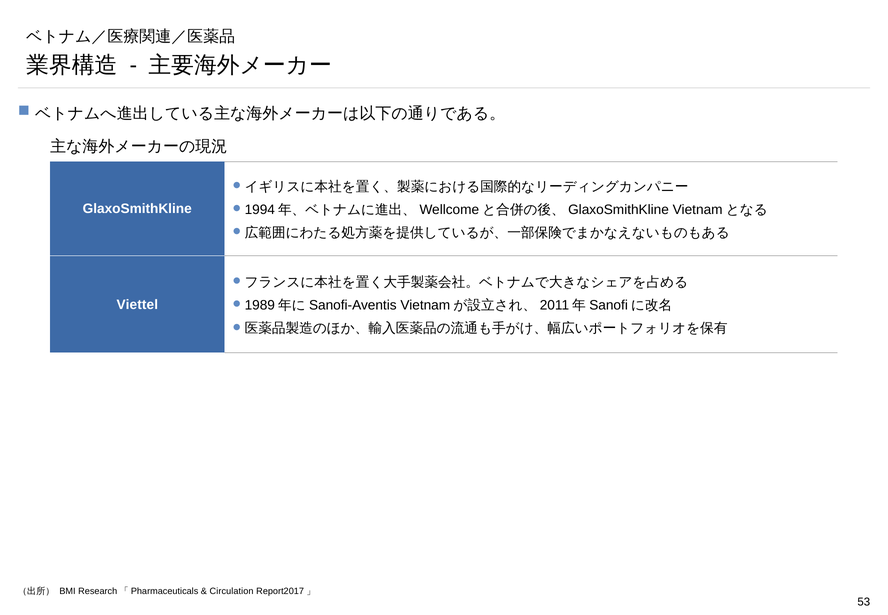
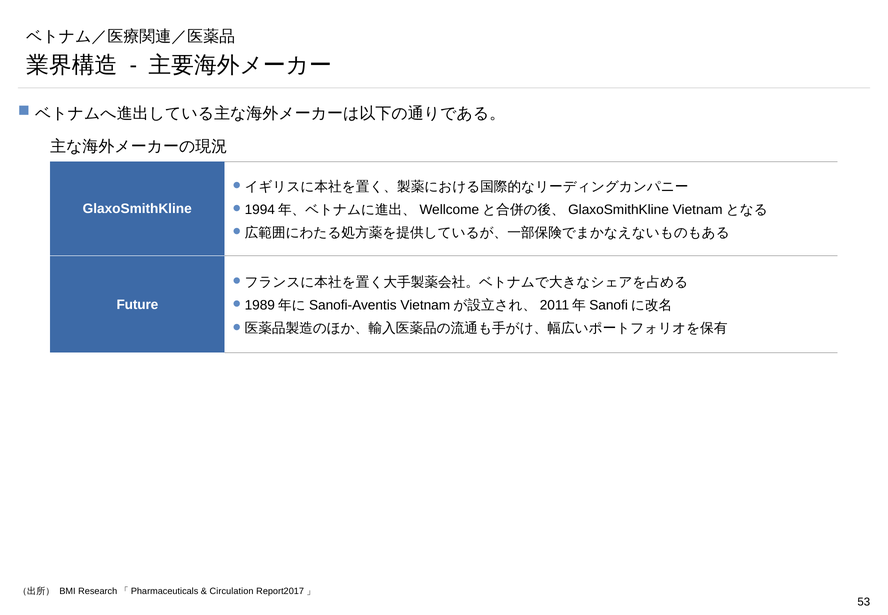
Viettel: Viettel -> Future
